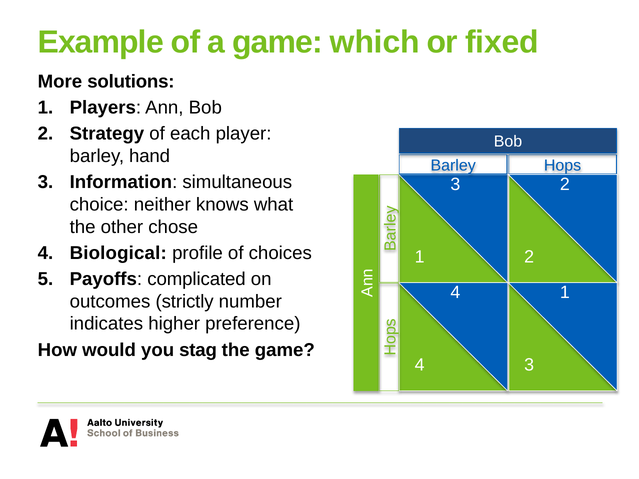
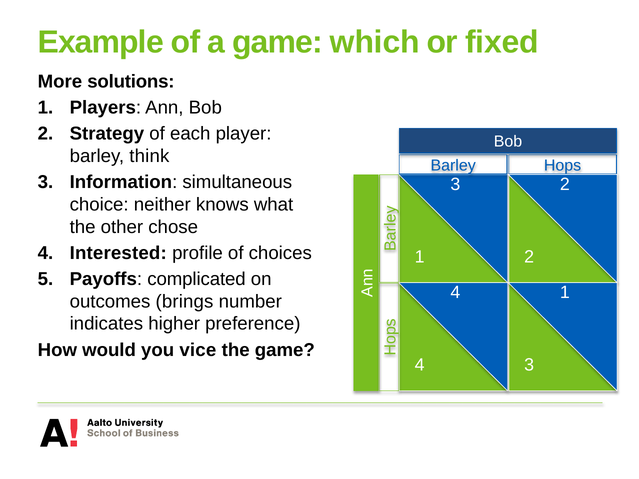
hand: hand -> think
Biological: Biological -> Interested
strictly: strictly -> brings
stag: stag -> vice
